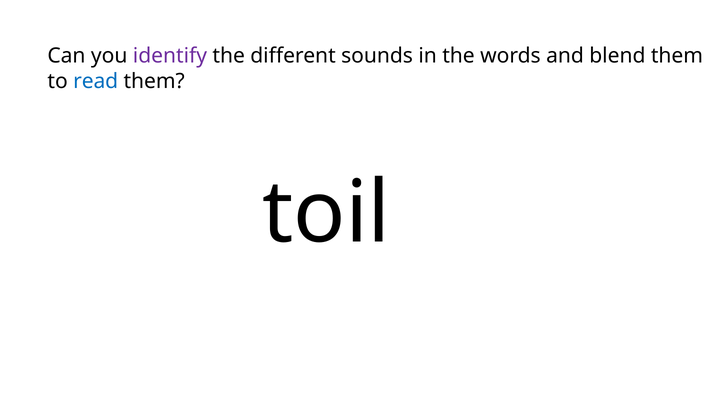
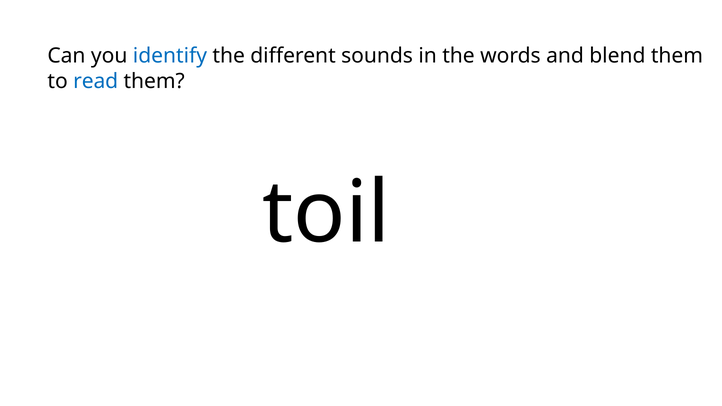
identify colour: purple -> blue
